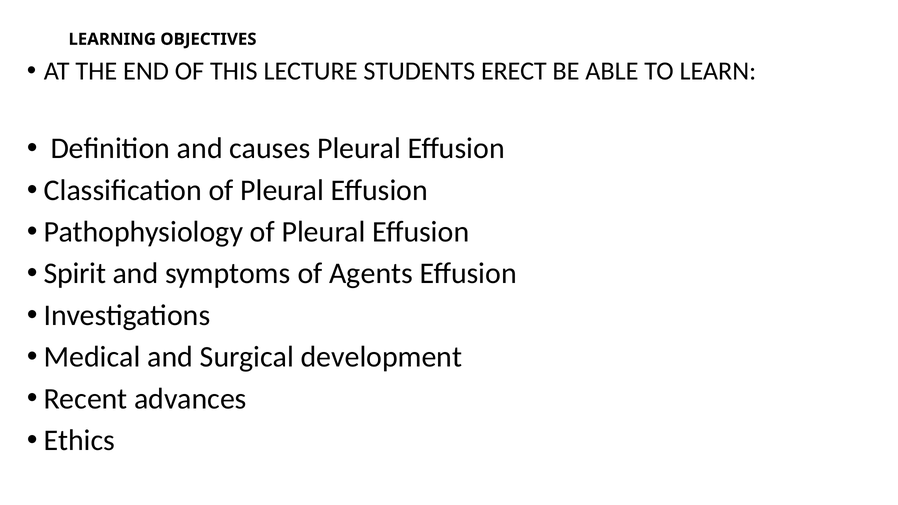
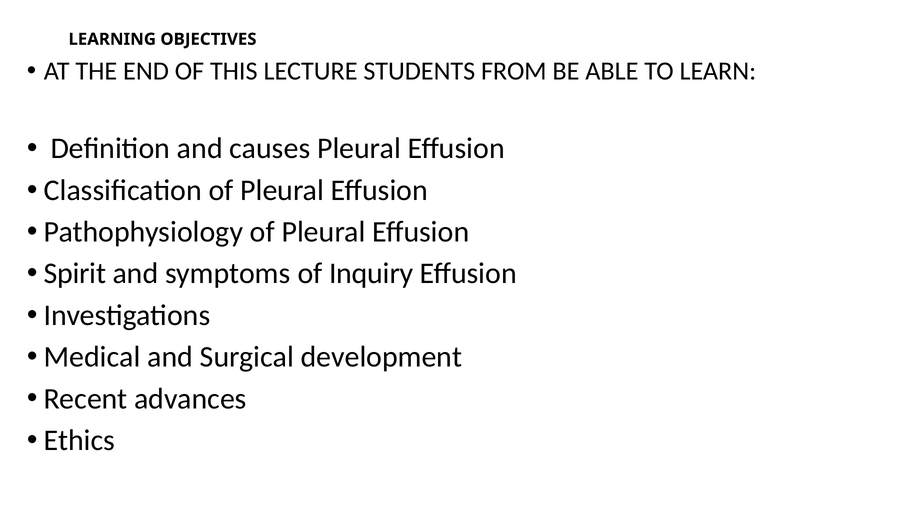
ERECT: ERECT -> FROM
Agents: Agents -> Inquiry
